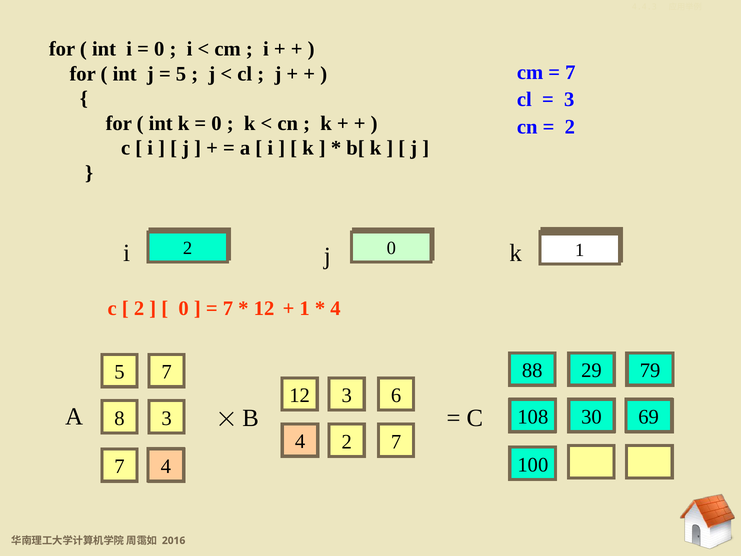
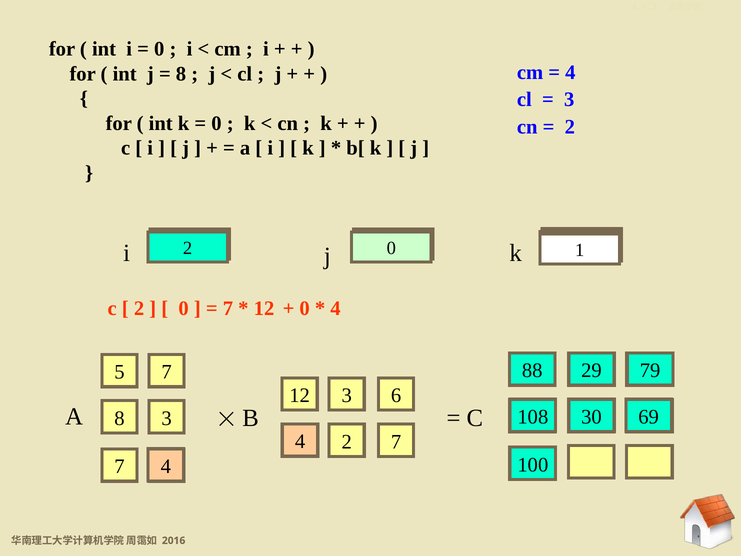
7 at (570, 72): 7 -> 4
5 at (181, 74): 5 -> 8
1 at (305, 308): 1 -> 0
